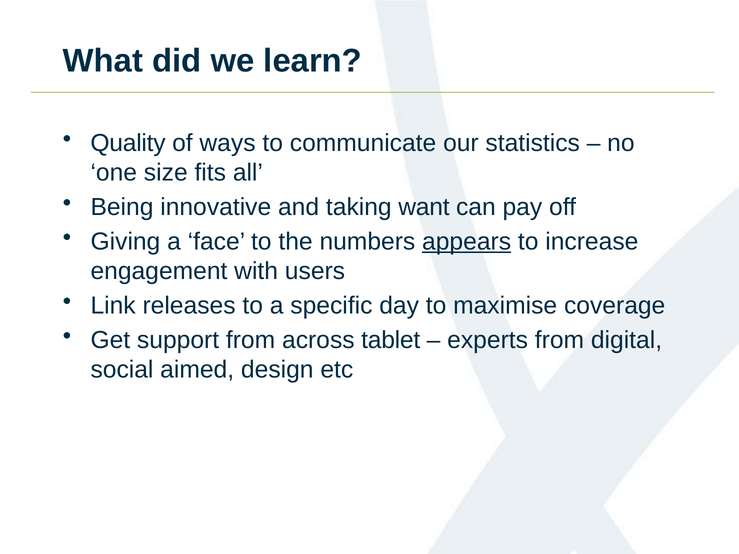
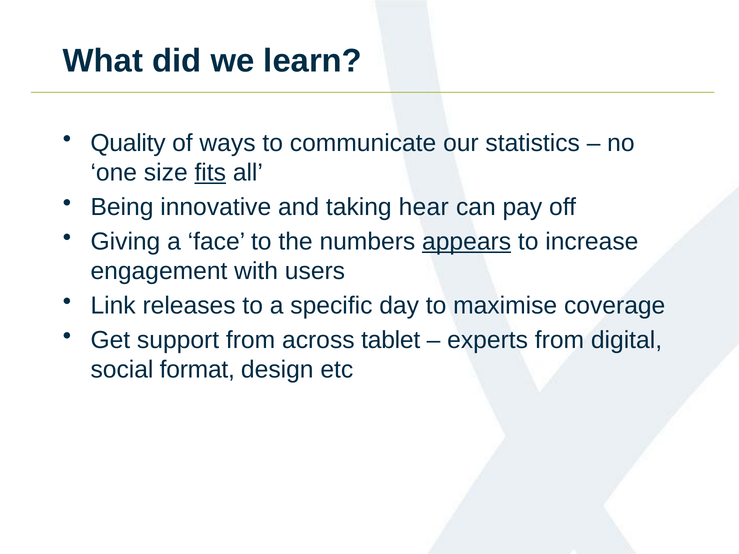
fits underline: none -> present
want: want -> hear
aimed: aimed -> format
